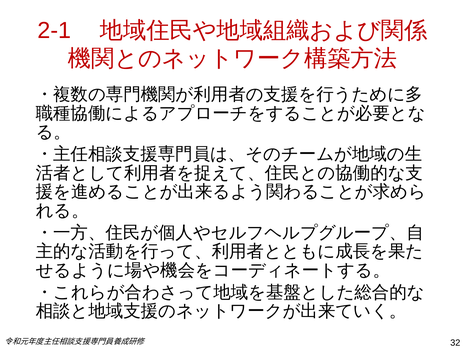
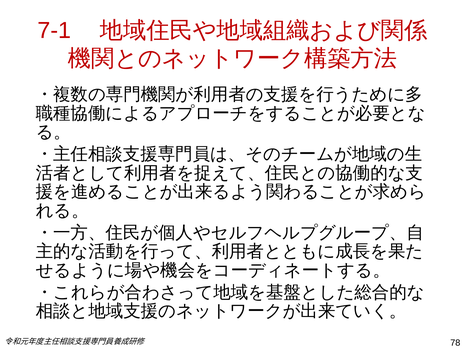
2-1: 2-1 -> 7-1
32: 32 -> 78
